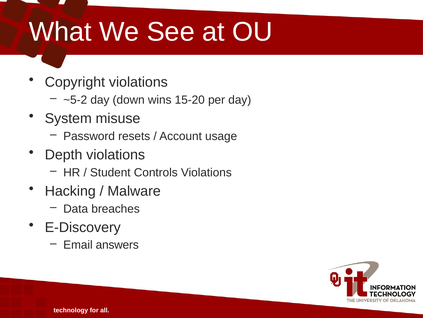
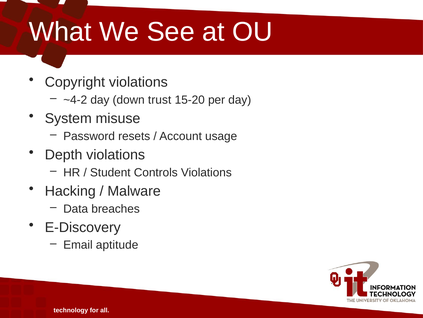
~5-2: ~5-2 -> ~4-2
wins: wins -> trust
answers: answers -> aptitude
